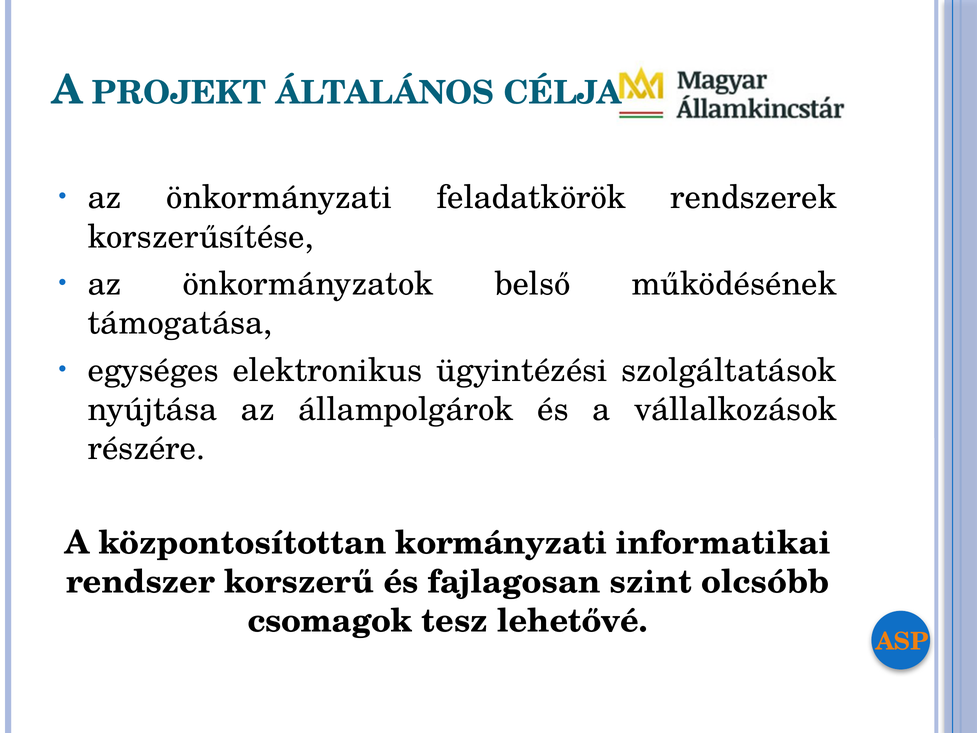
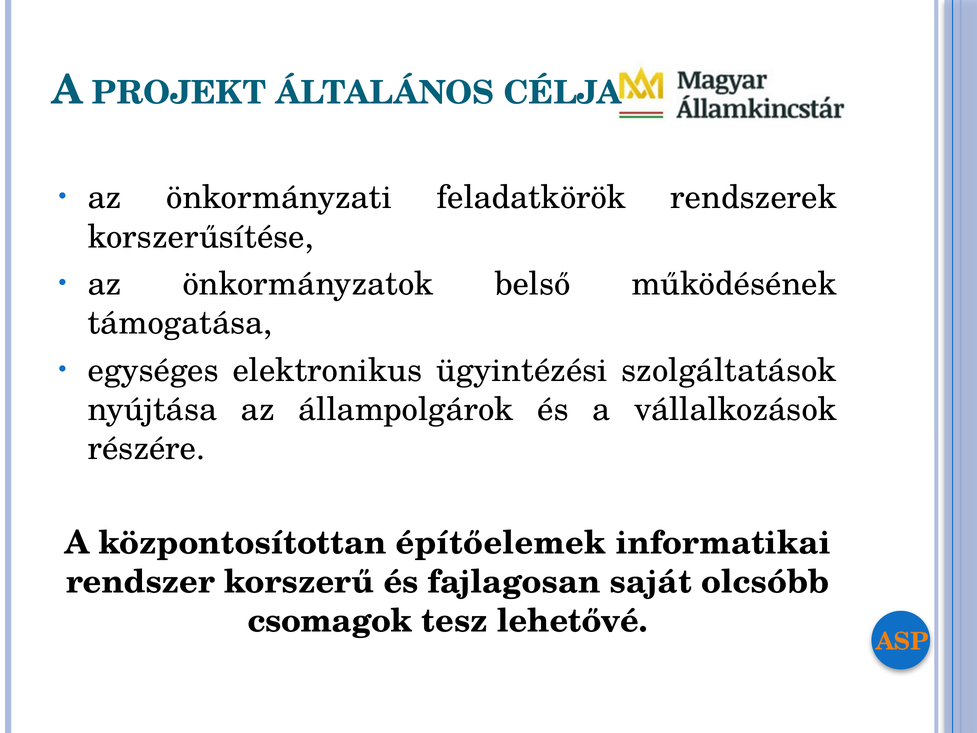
kormányzati: kormányzati -> építőelemek
szint: szint -> saját
